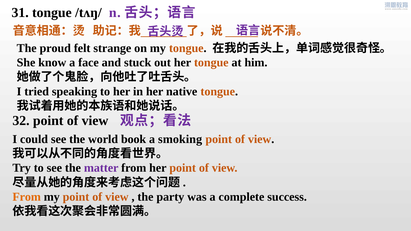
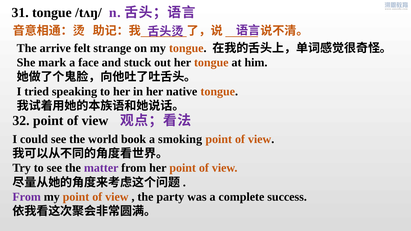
proud: proud -> arrive
know: know -> mark
From at (27, 197) colour: orange -> purple
